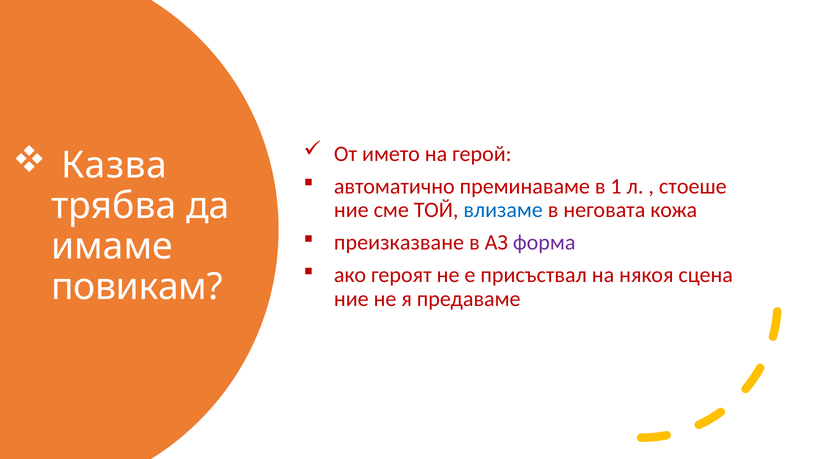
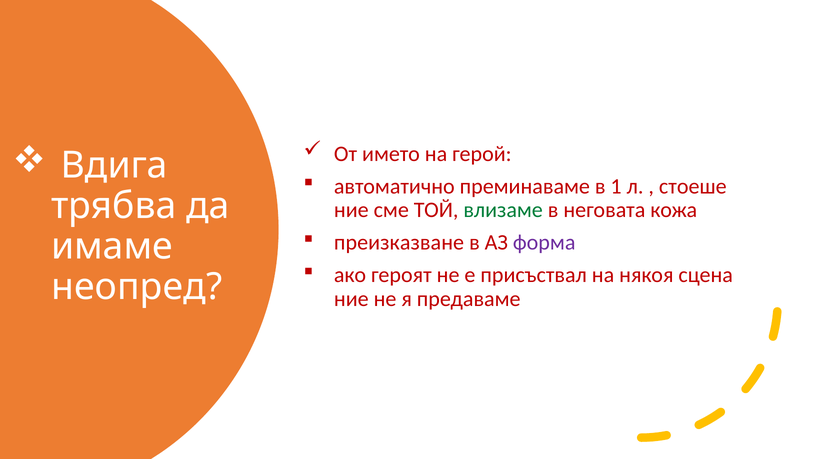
Казва: Казва -> Вдига
влизаме colour: blue -> green
повикам: повикам -> неопред
